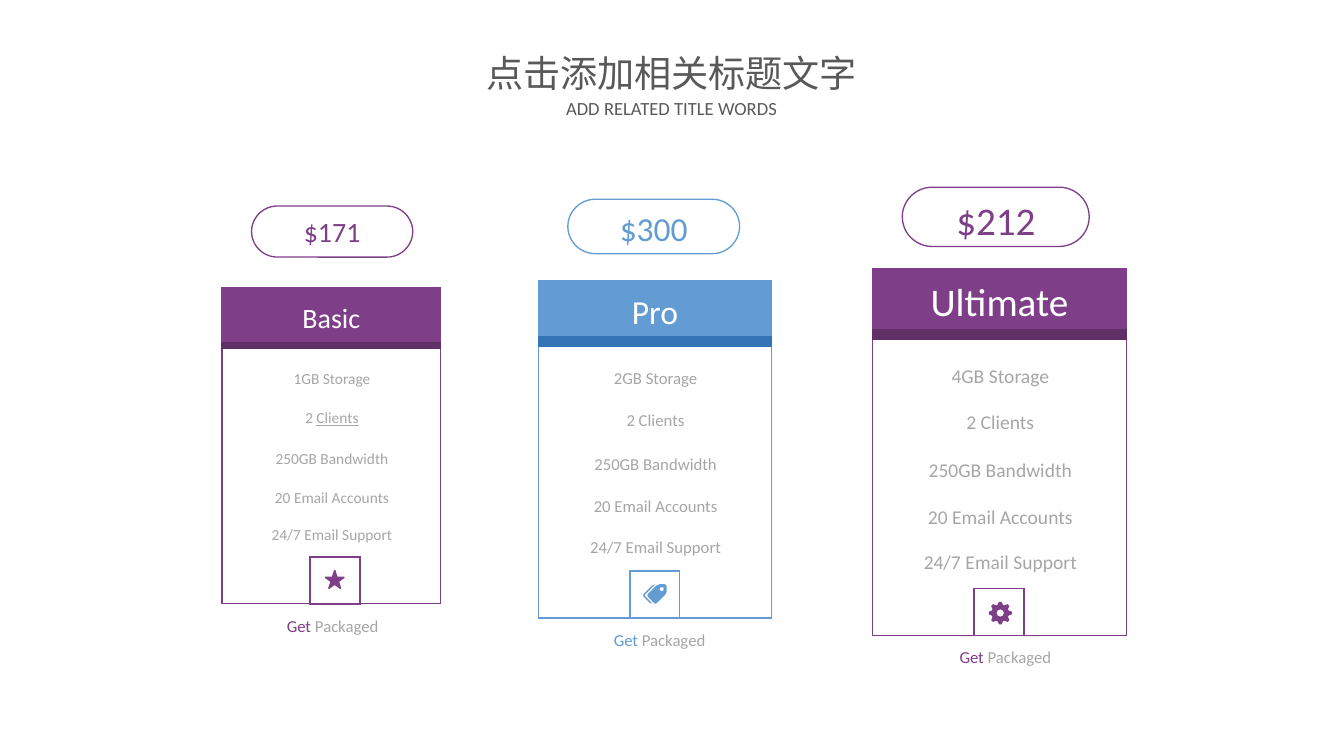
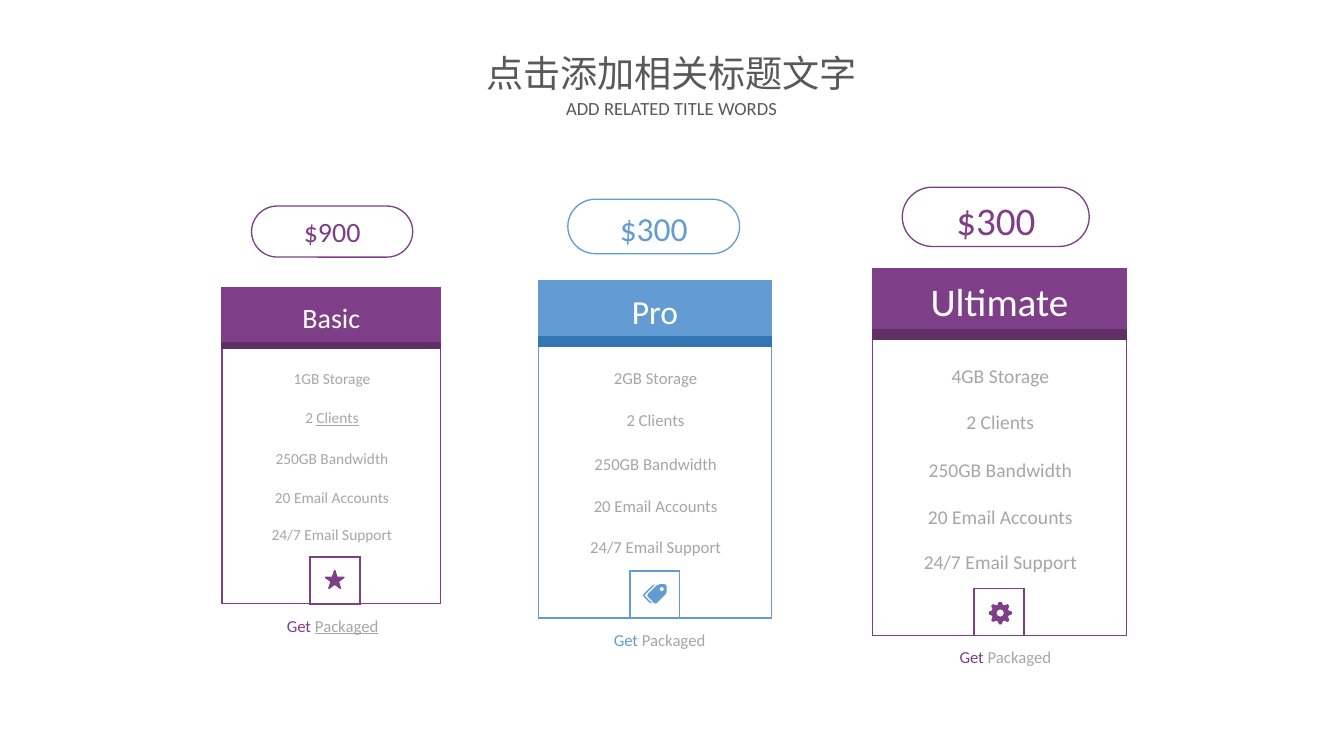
$171: $171 -> $900
$300 $212: $212 -> $300
Packaged at (347, 627) underline: none -> present
